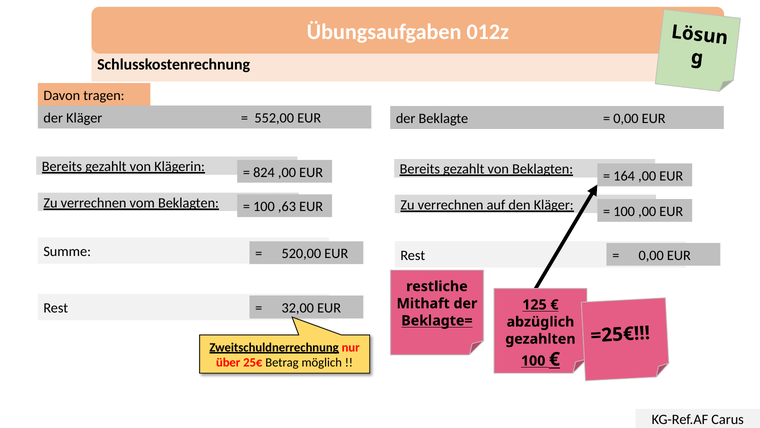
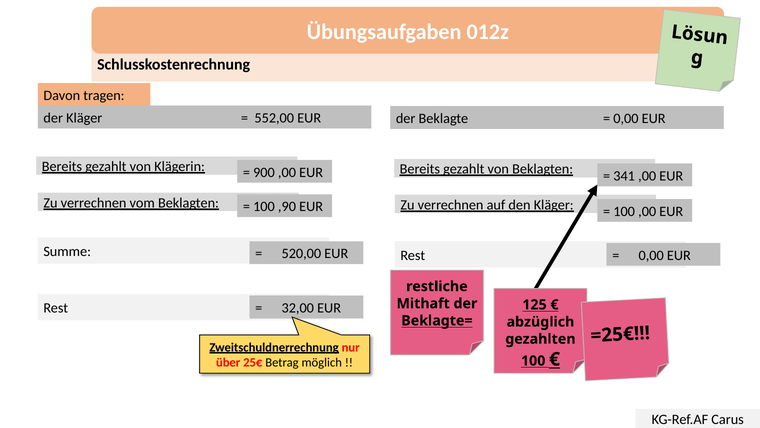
164: 164 -> 341
824: 824 -> 900
,63: ,63 -> ,90
